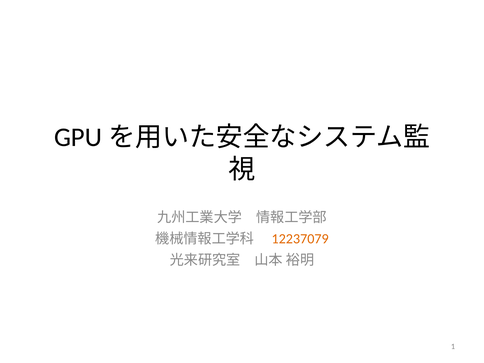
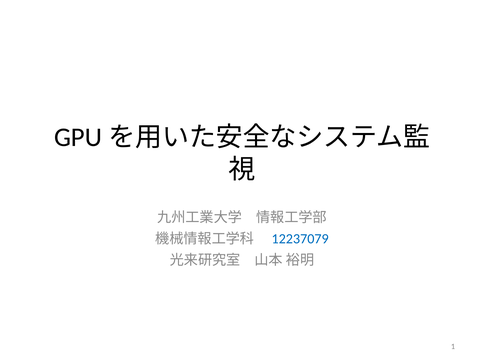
12237079 colour: orange -> blue
